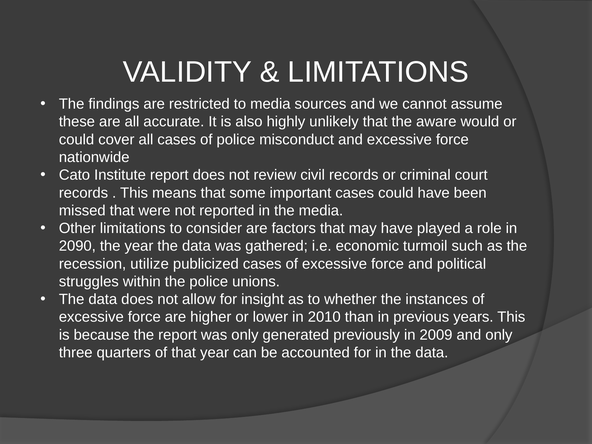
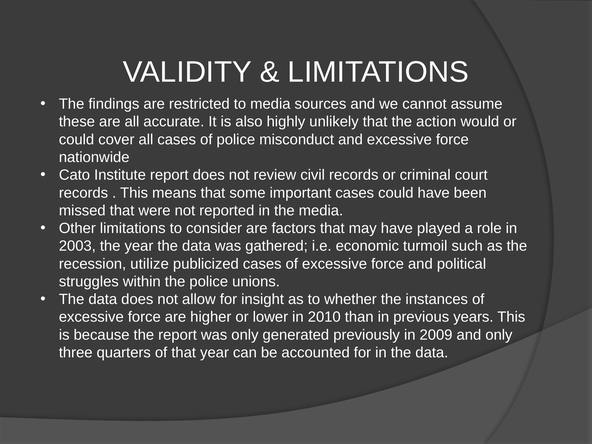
aware: aware -> action
2090: 2090 -> 2003
